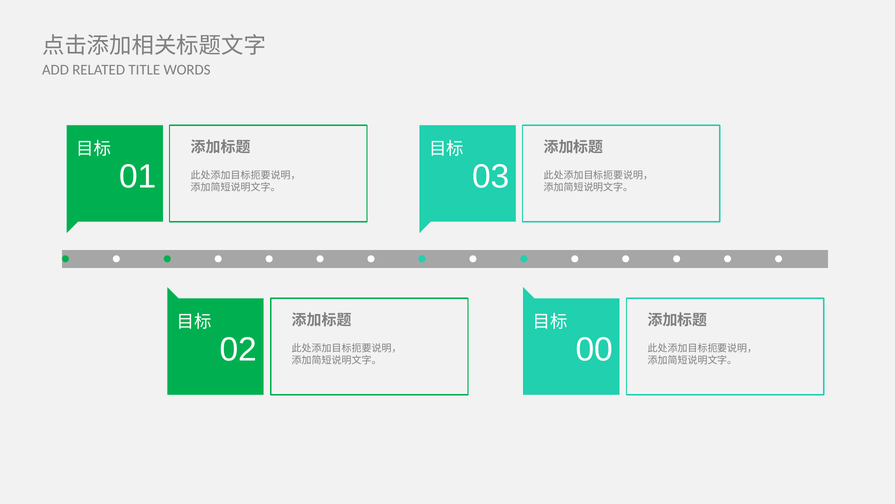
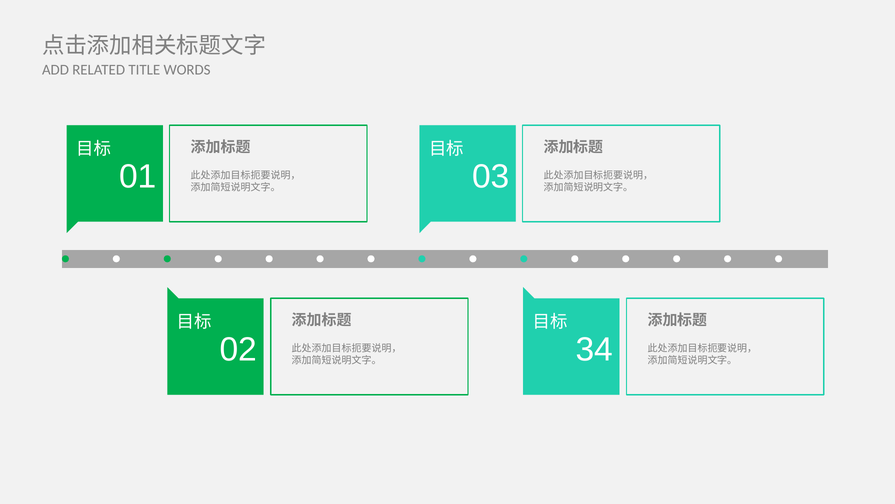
00: 00 -> 34
